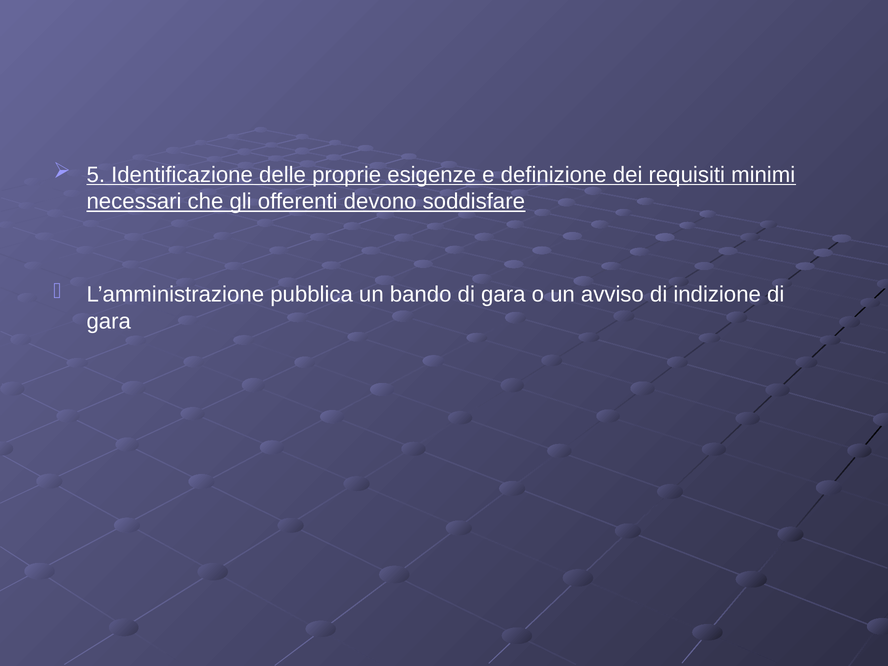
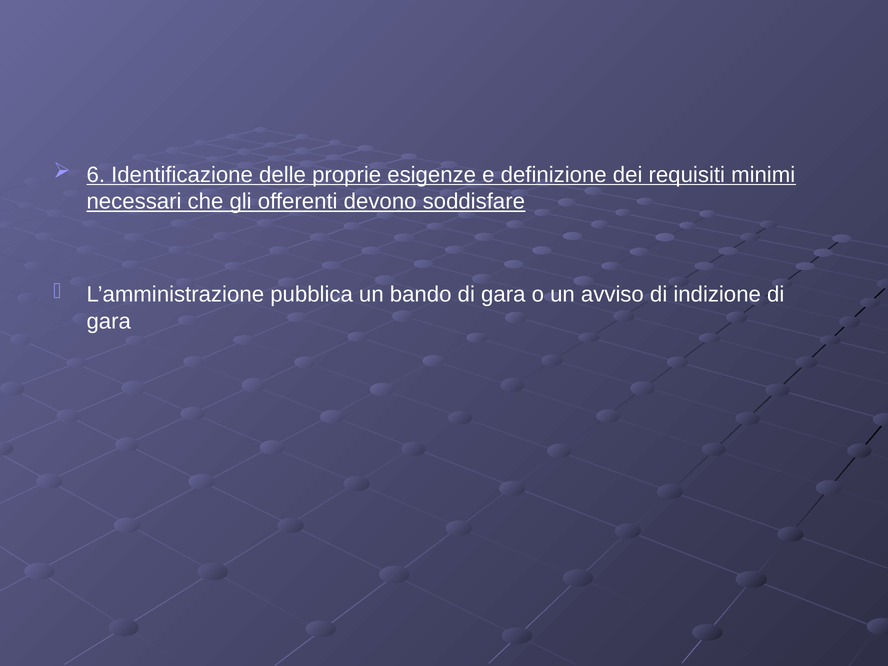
5: 5 -> 6
